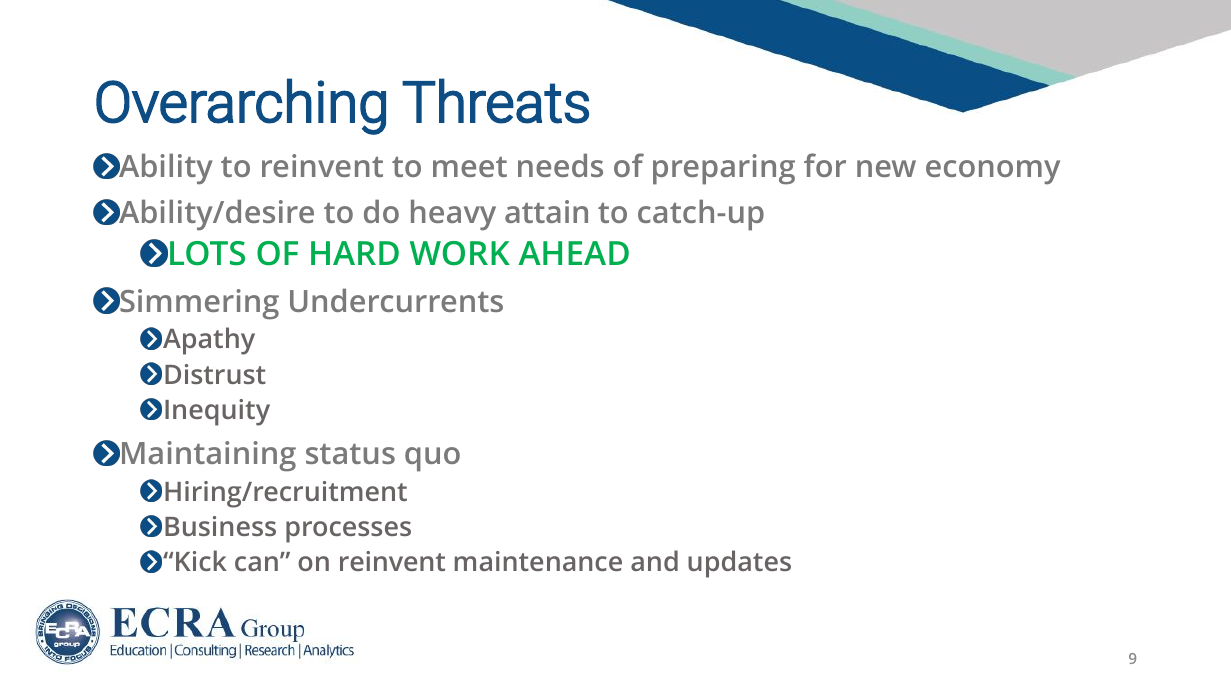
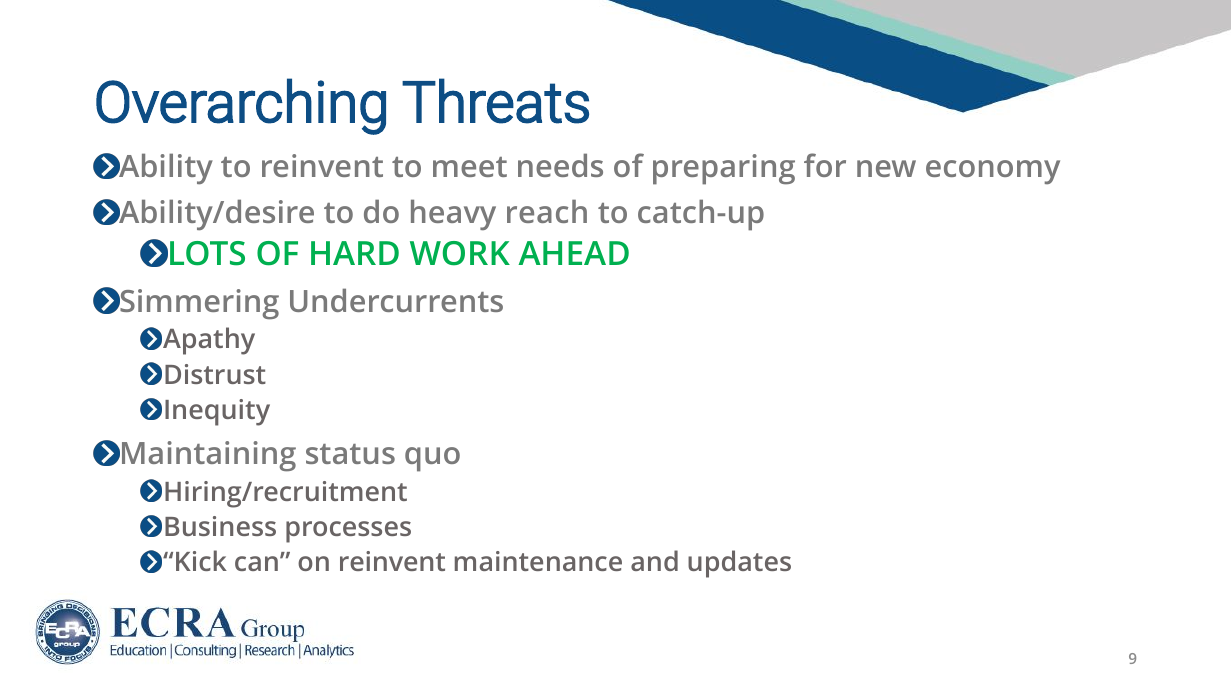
attain: attain -> reach
